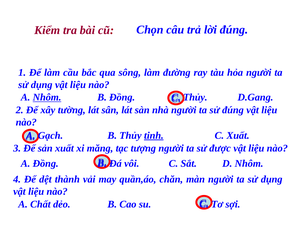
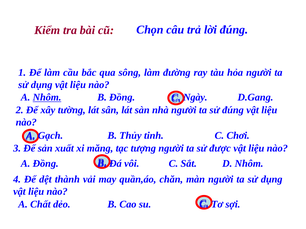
Thủy at (195, 98): Thủy -> Ngày
tinh underline: present -> none
C Xuất: Xuất -> Chơi
